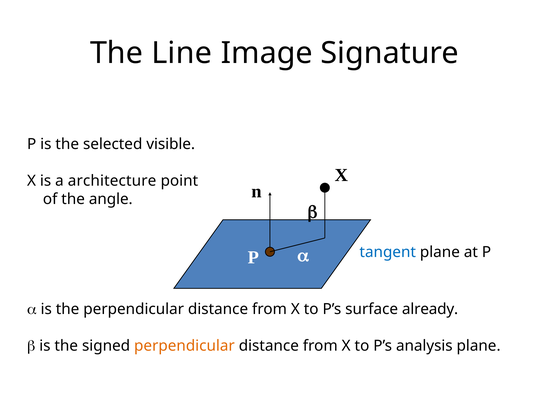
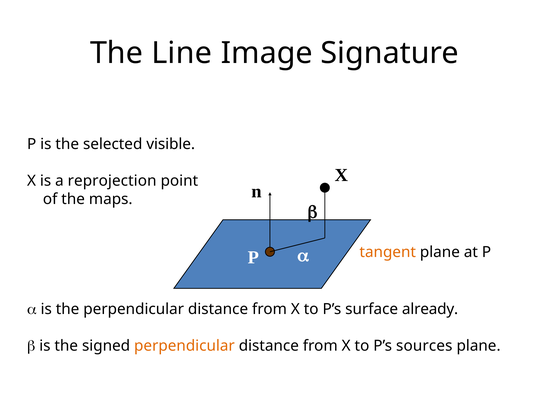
architecture: architecture -> reprojection
angle: angle -> maps
tangent colour: blue -> orange
analysis: analysis -> sources
